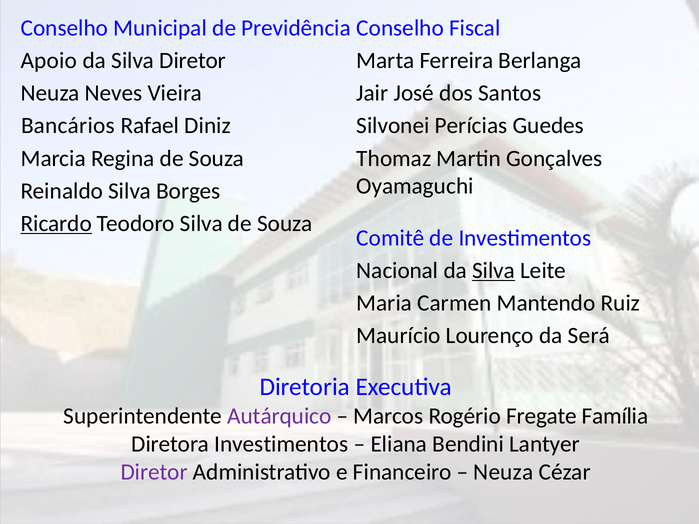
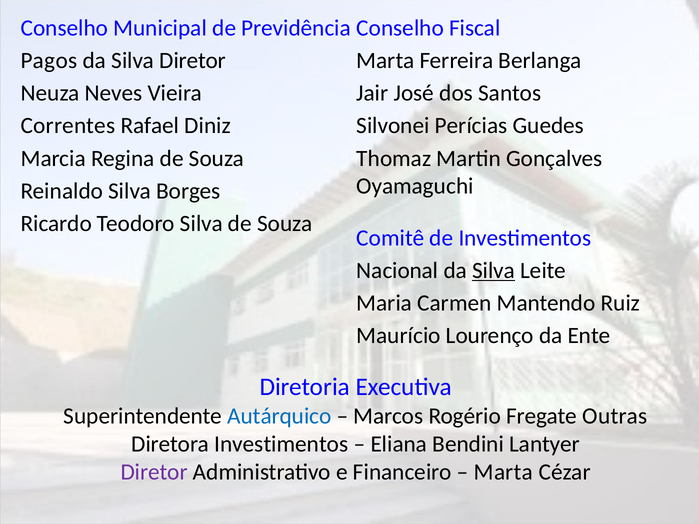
Apoio: Apoio -> Pagos
Bancários: Bancários -> Correntes
Ricardo underline: present -> none
Será: Será -> Ente
Autárquico colour: purple -> blue
Família: Família -> Outras
Neuza at (503, 472): Neuza -> Marta
